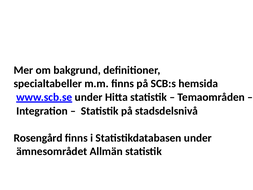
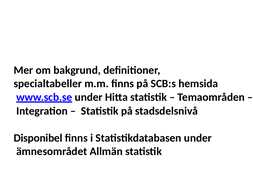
Rosengård: Rosengård -> Disponibel
